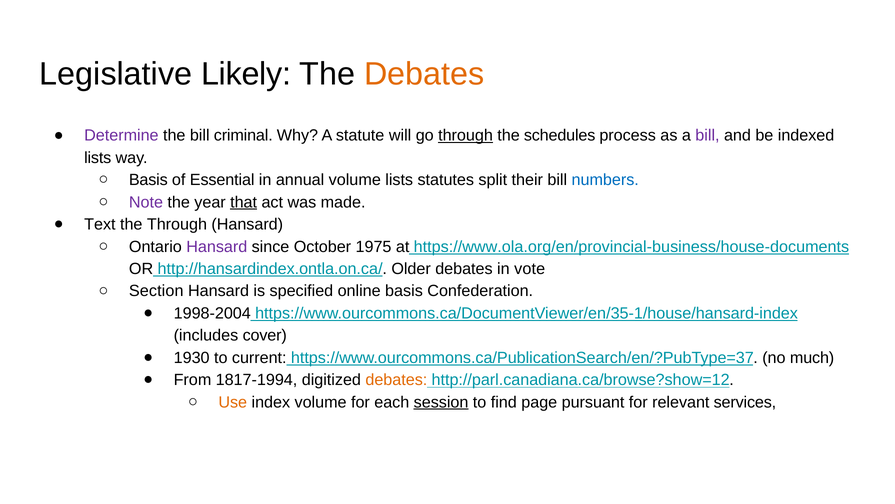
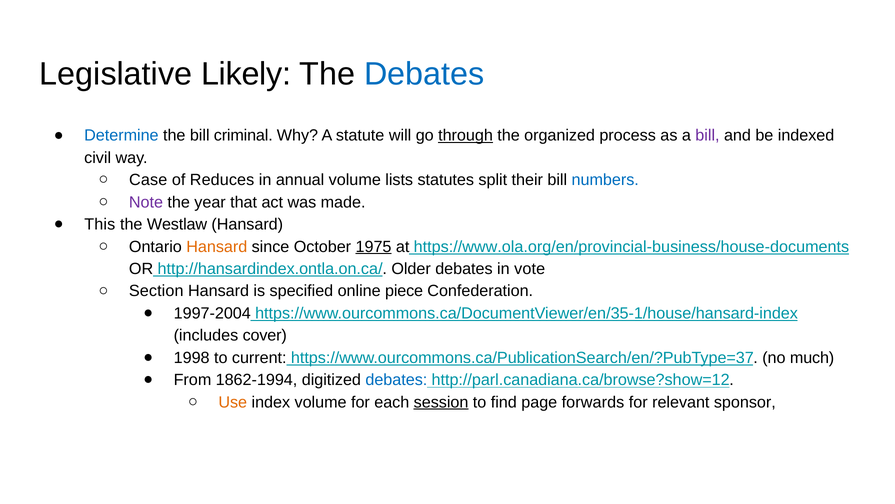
Debates at (424, 74) colour: orange -> blue
Determine colour: purple -> blue
schedules: schedules -> organized
lists at (98, 158): lists -> civil
Basis at (148, 180): Basis -> Case
Essential: Essential -> Reduces
that underline: present -> none
Text: Text -> This
the Through: Through -> Westlaw
Hansard at (217, 246) colour: purple -> orange
1975 underline: none -> present
online basis: basis -> piece
1998-2004: 1998-2004 -> 1997-2004
1930: 1930 -> 1998
1817-1994: 1817-1994 -> 1862-1994
debates at (396, 380) colour: orange -> blue
pursuant: pursuant -> forwards
services: services -> sponsor
